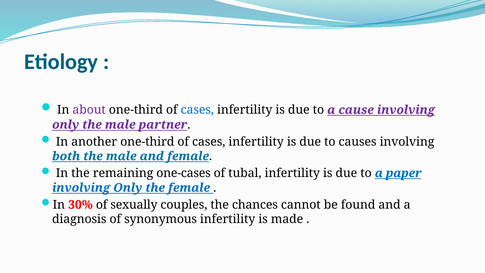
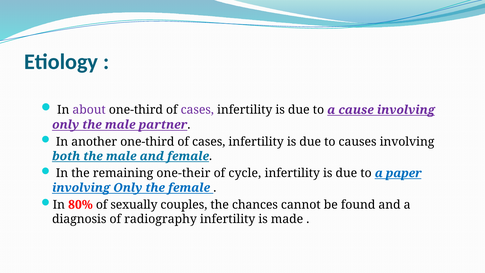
cases at (197, 110) colour: blue -> purple
one-cases: one-cases -> one-their
tubal: tubal -> cycle
30%: 30% -> 80%
synonymous: synonymous -> radiography
